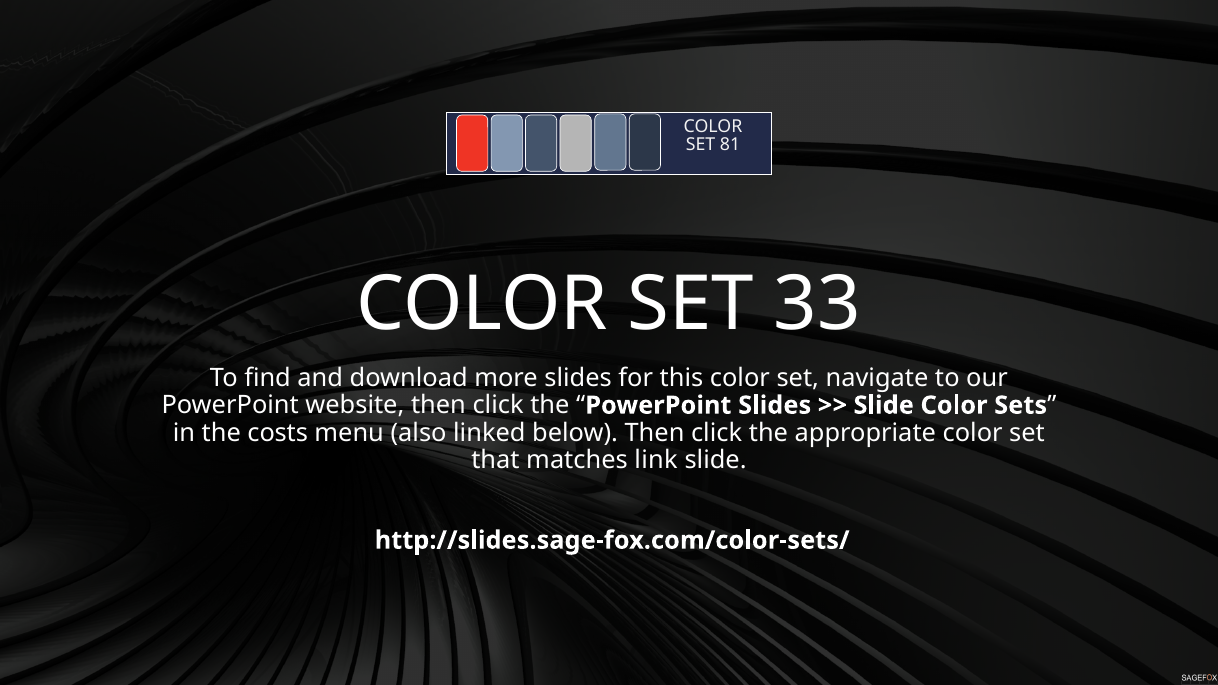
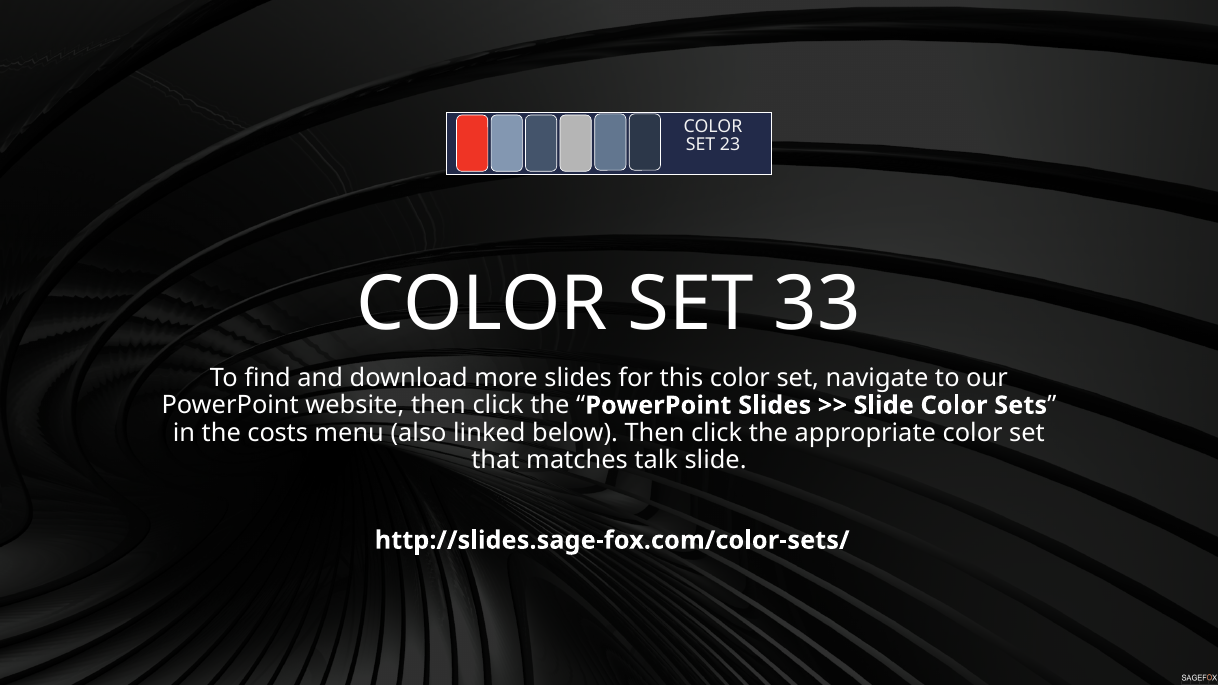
81: 81 -> 23
link: link -> talk
